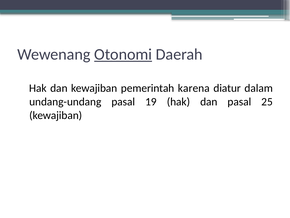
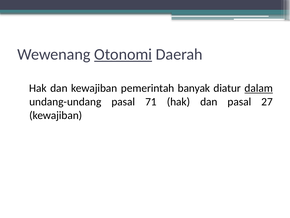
karena: karena -> banyak
dalam underline: none -> present
19: 19 -> 71
25: 25 -> 27
